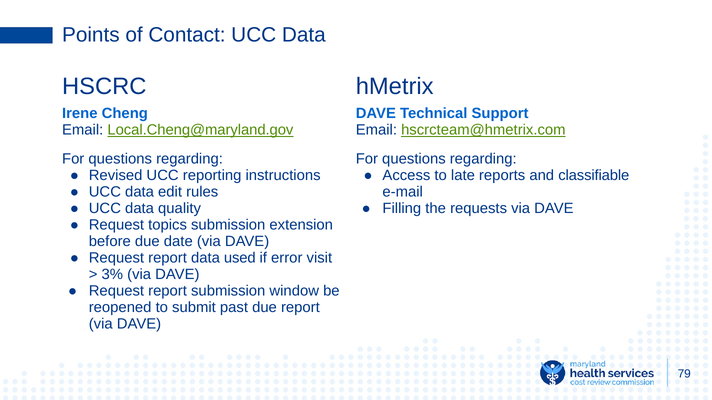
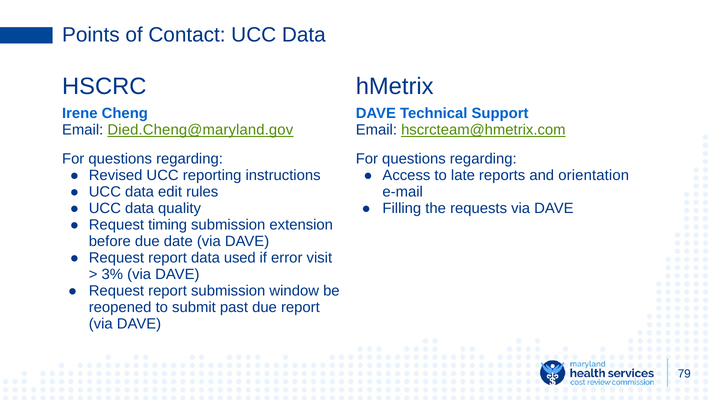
Local.Cheng@maryland.gov: Local.Cheng@maryland.gov -> Died.Cheng@maryland.gov
classifiable: classifiable -> orientation
topics: topics -> timing
